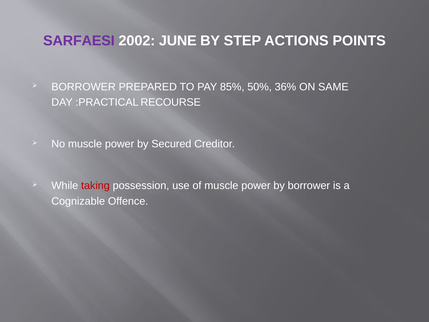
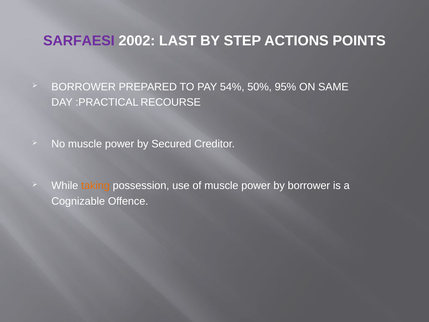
JUNE: JUNE -> LAST
85%: 85% -> 54%
36%: 36% -> 95%
taking colour: red -> orange
